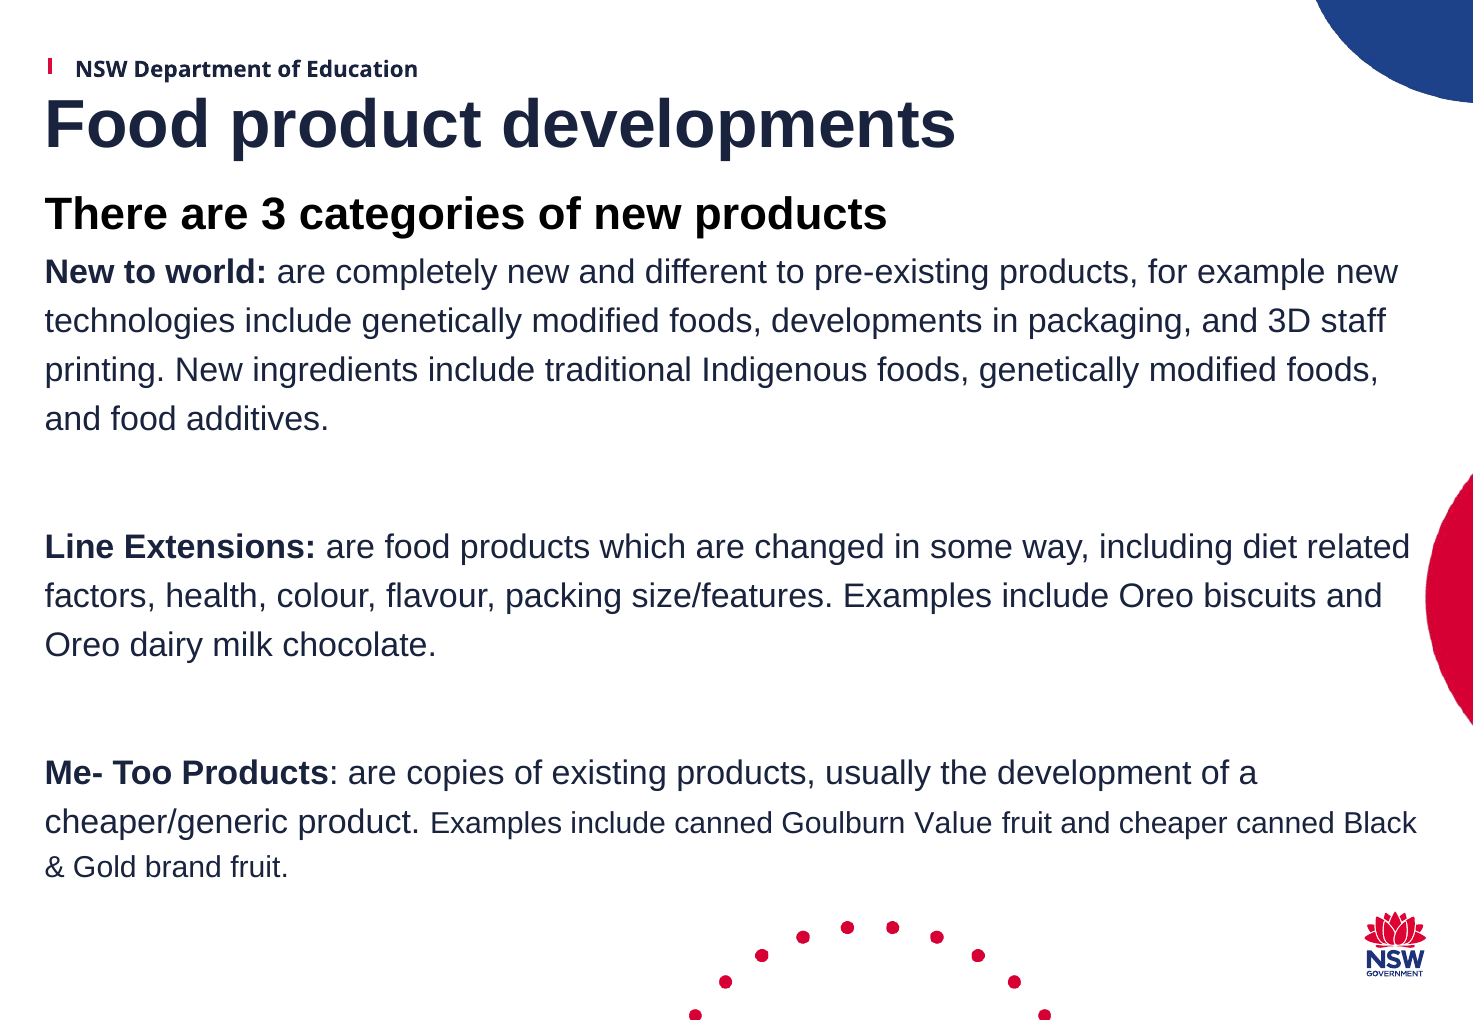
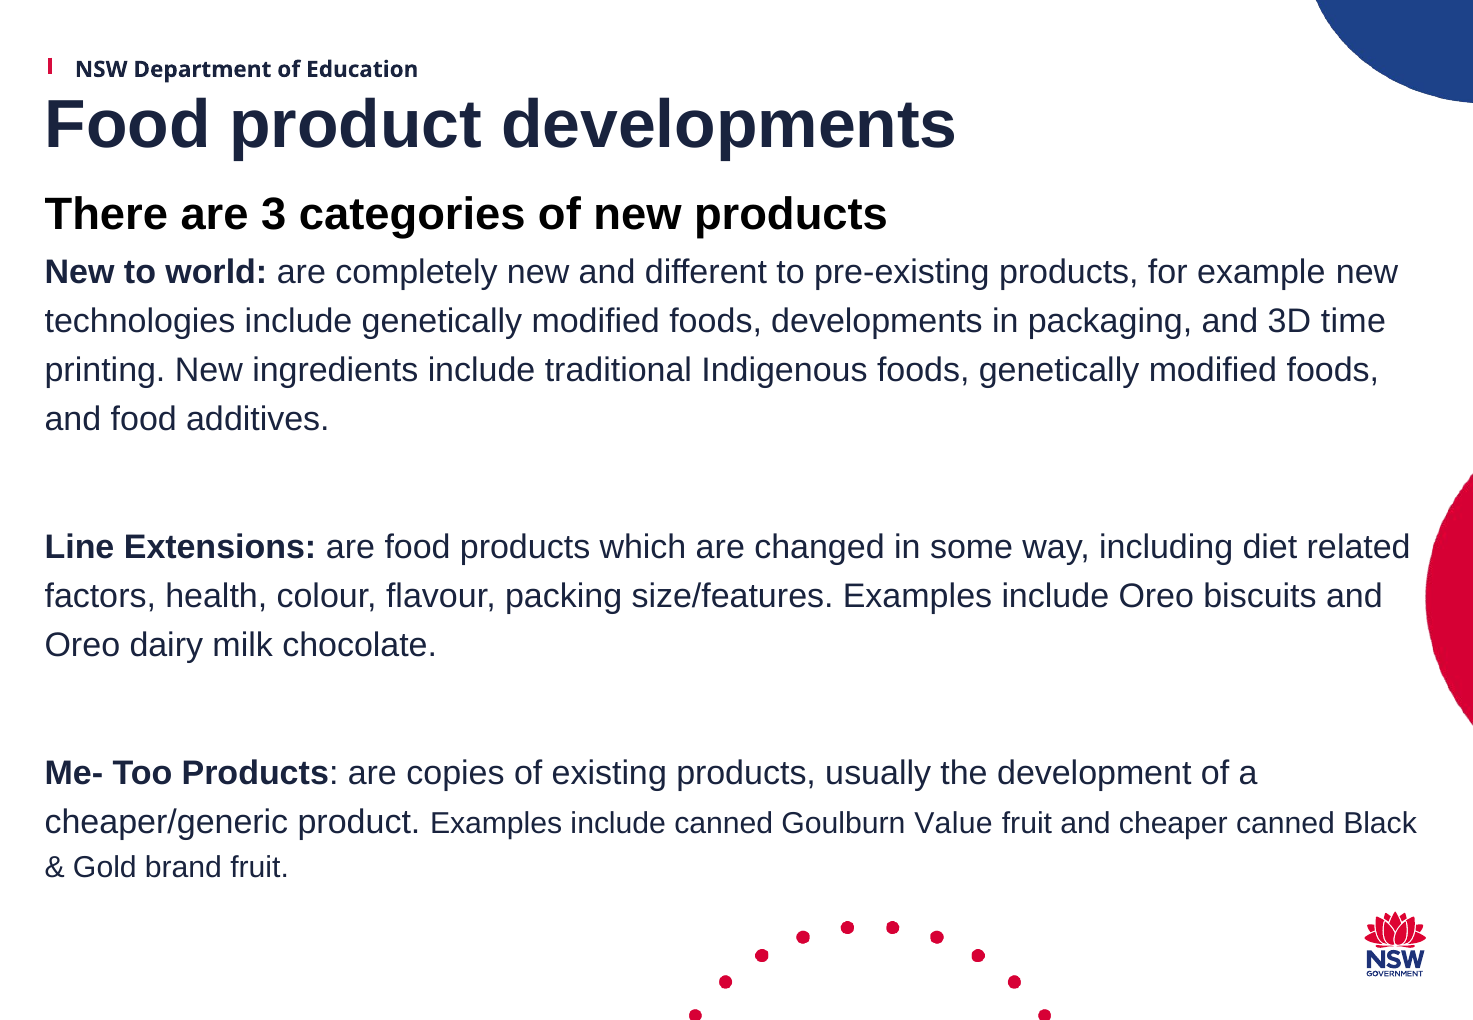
staff: staff -> time
